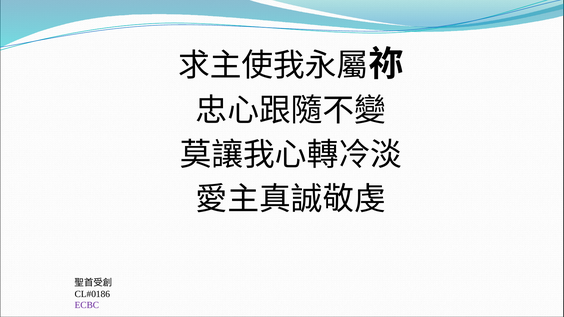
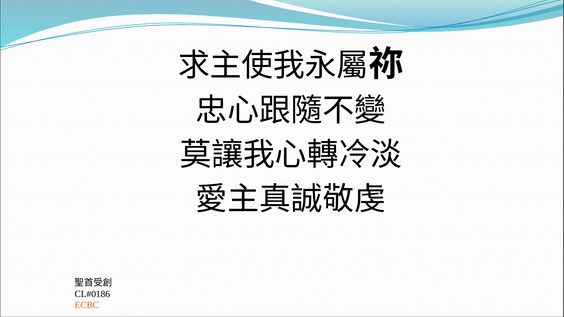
ECBC colour: purple -> orange
